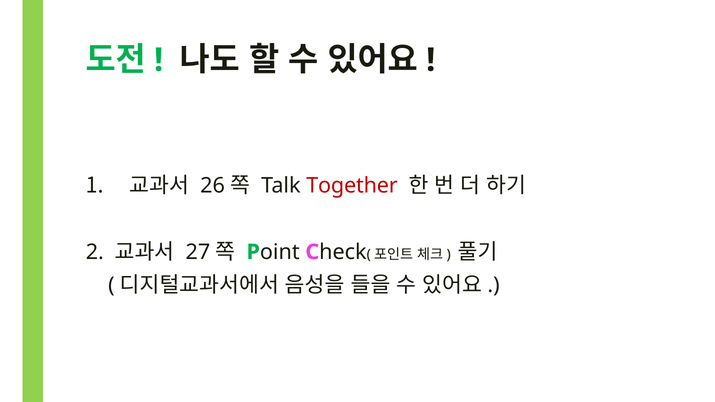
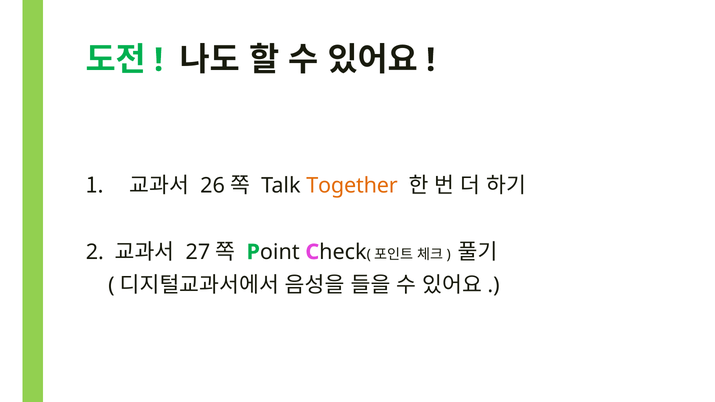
Together colour: red -> orange
